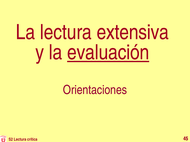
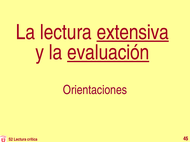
extensiva underline: none -> present
